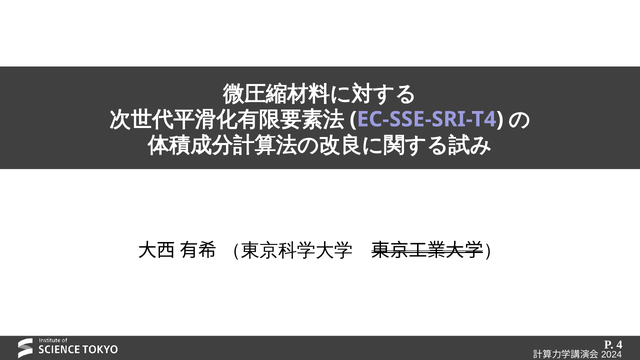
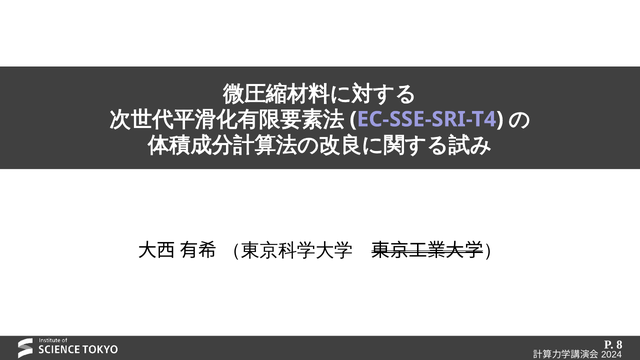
4: 4 -> 8
